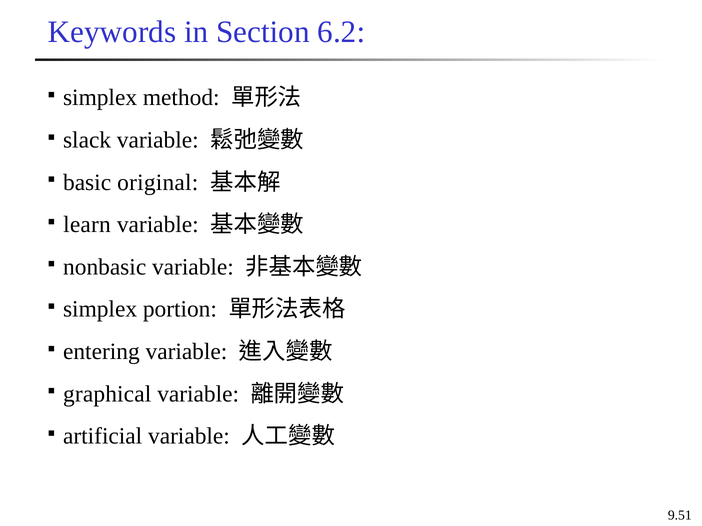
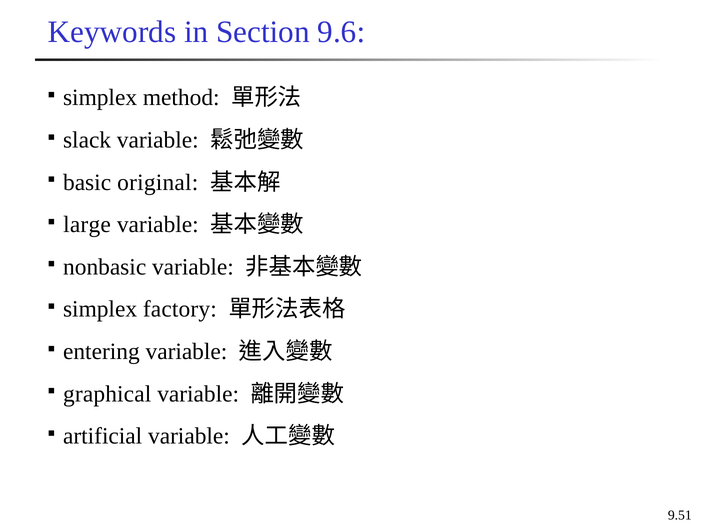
6.2: 6.2 -> 9.6
learn: learn -> large
portion: portion -> factory
